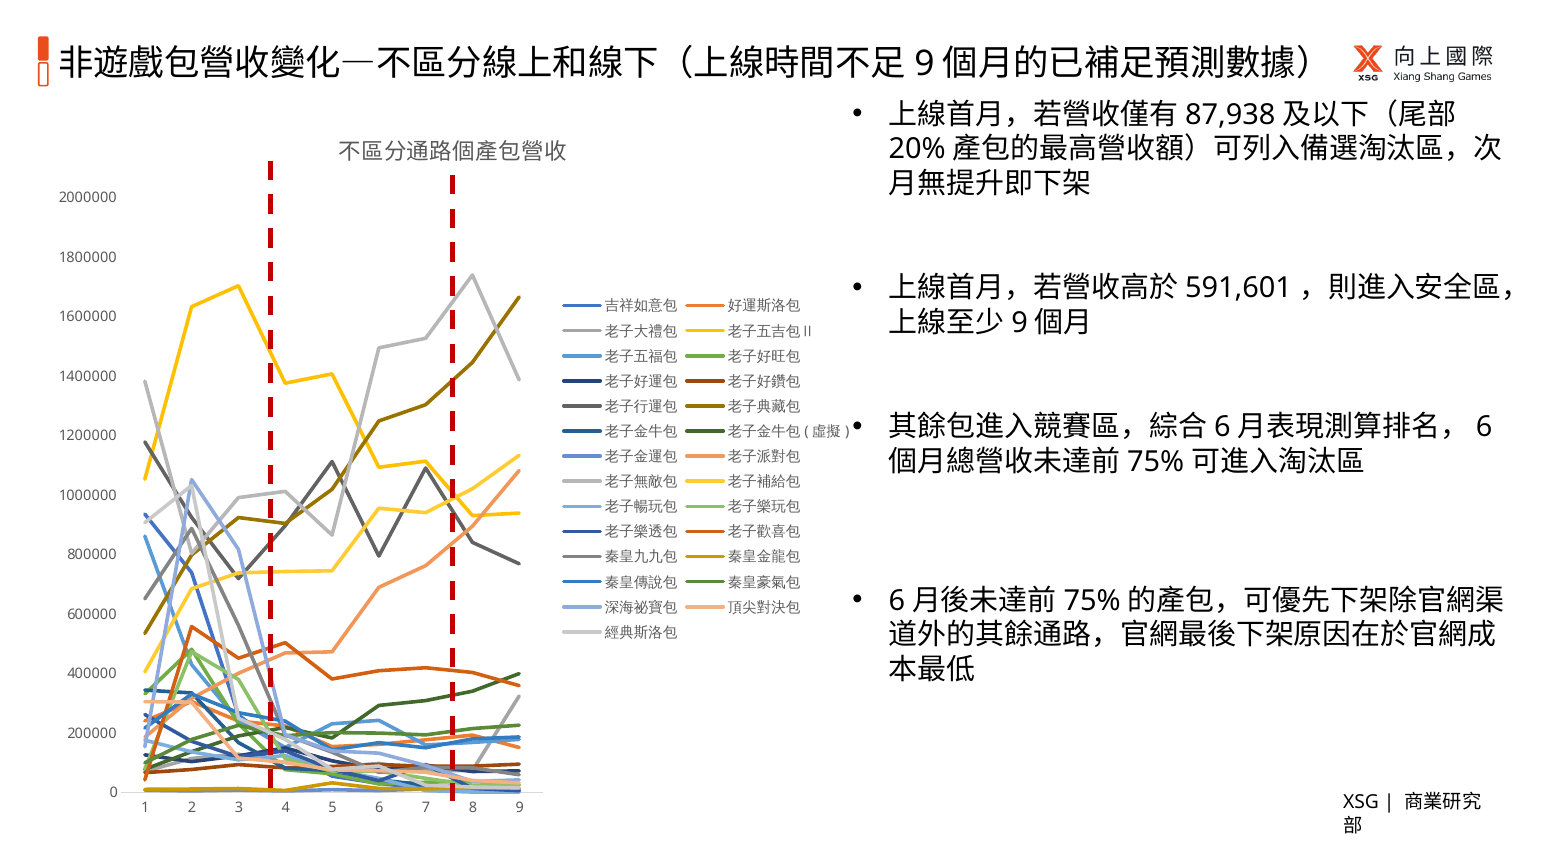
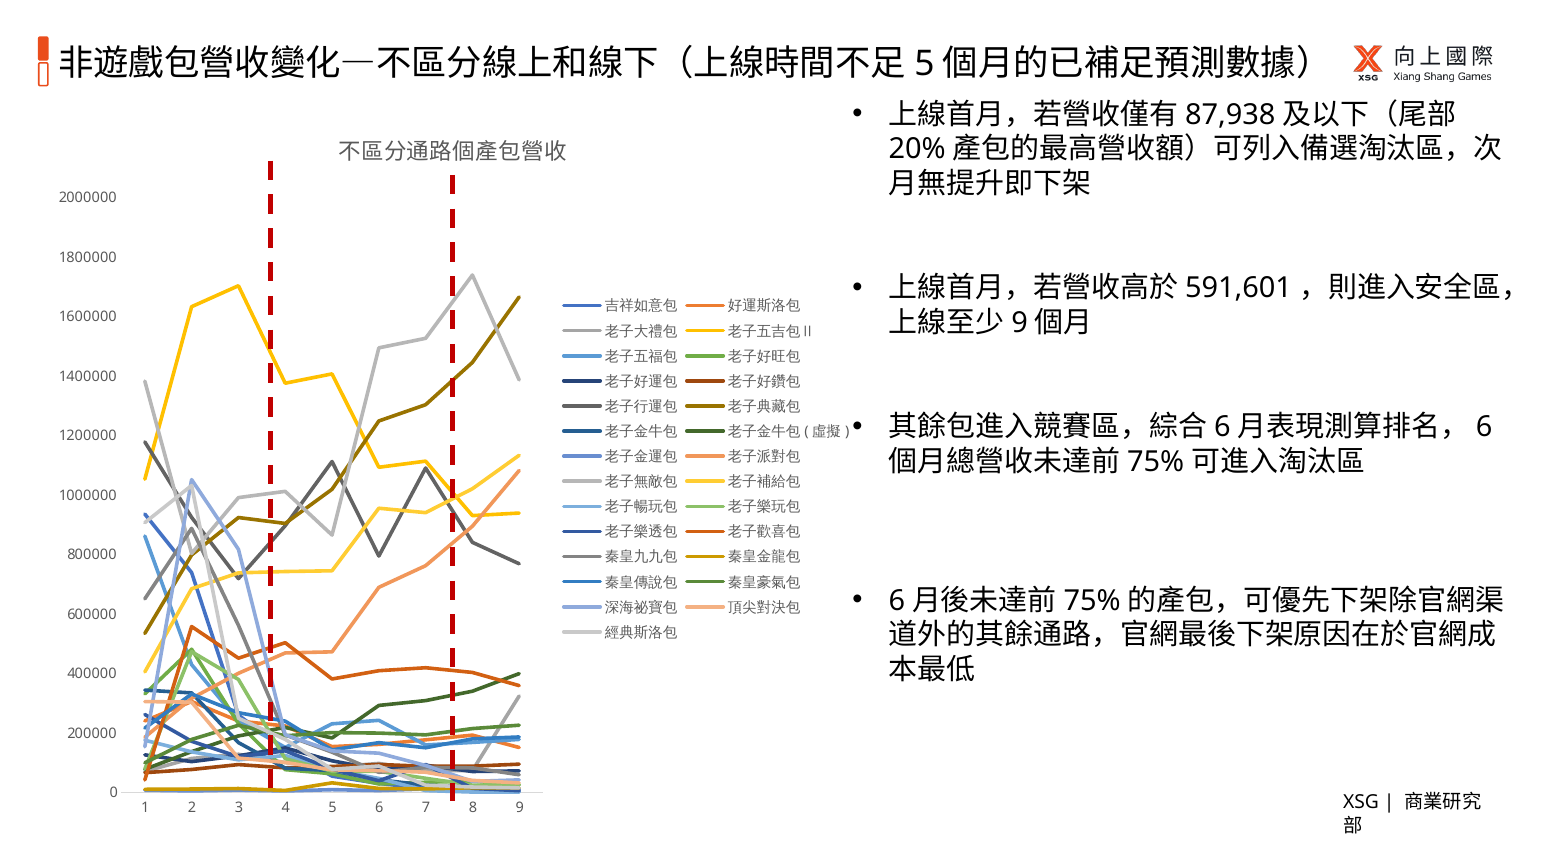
9 at (924, 64): 9 -> 5
